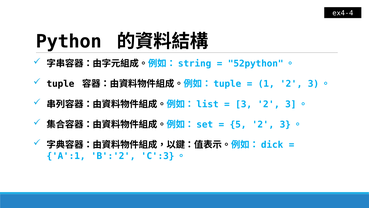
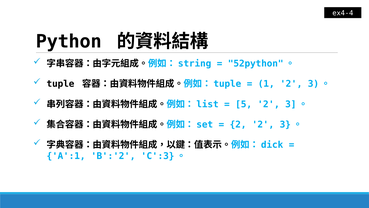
3: 3 -> 5
5 at (238, 124): 5 -> 2
